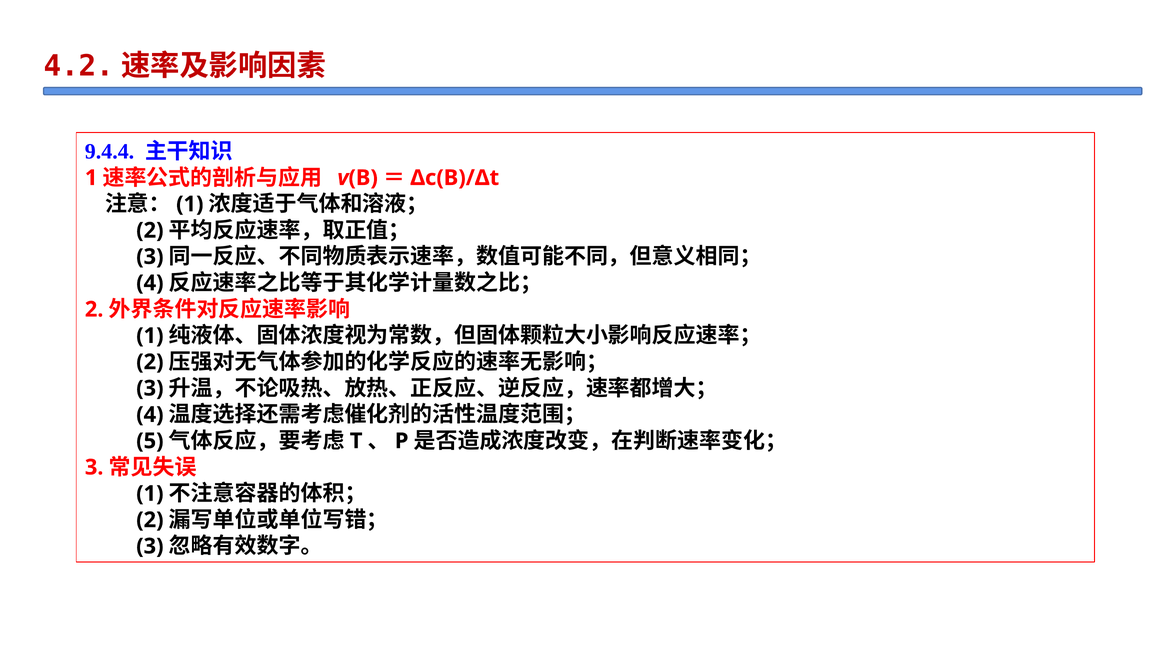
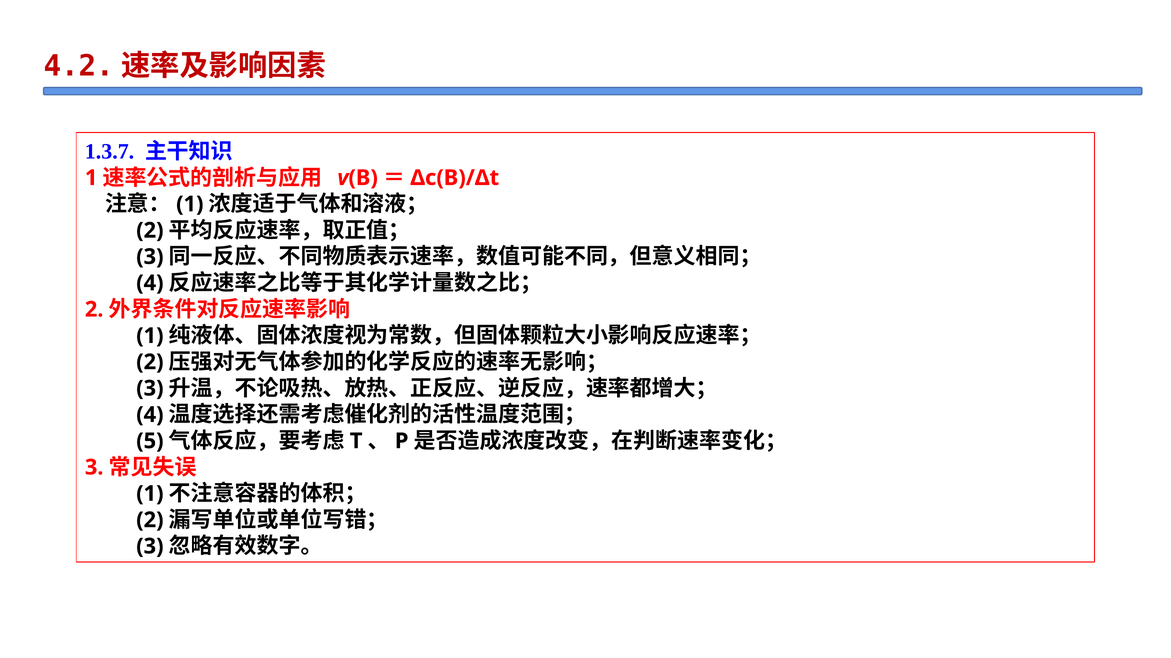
9.4.4: 9.4.4 -> 1.3.7
